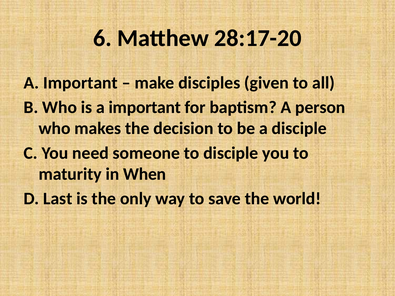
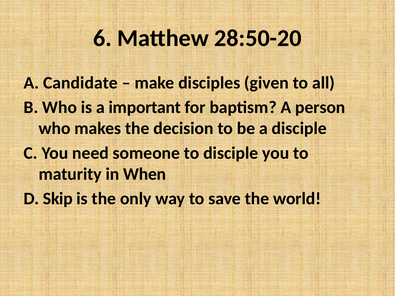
28:17-20: 28:17-20 -> 28:50-20
Important at (80, 83): Important -> Candidate
Last: Last -> Skip
